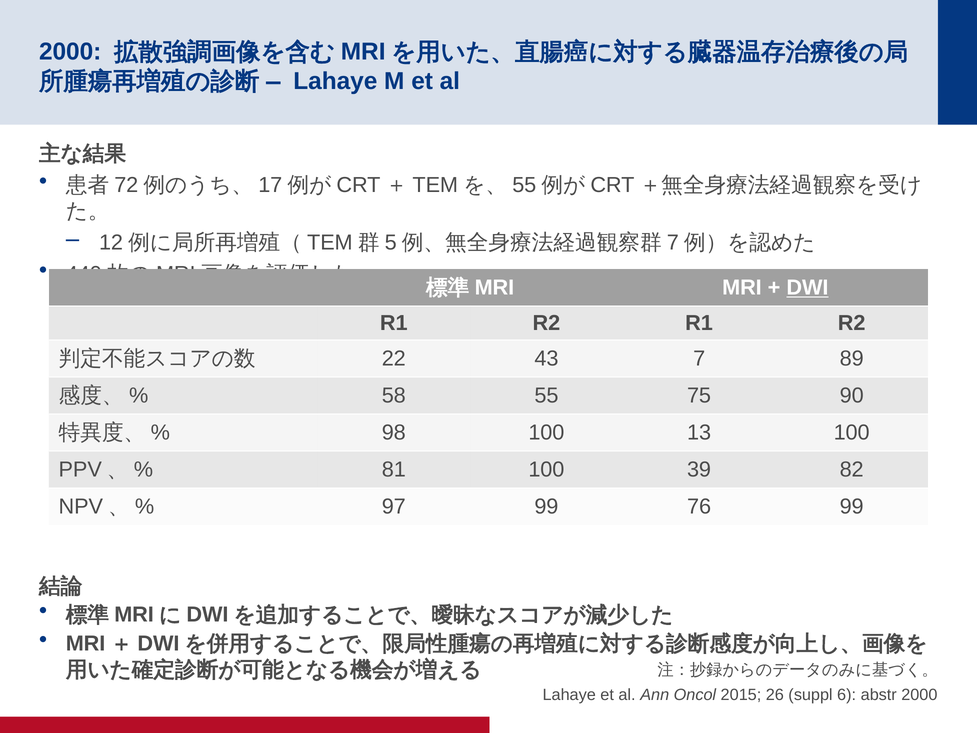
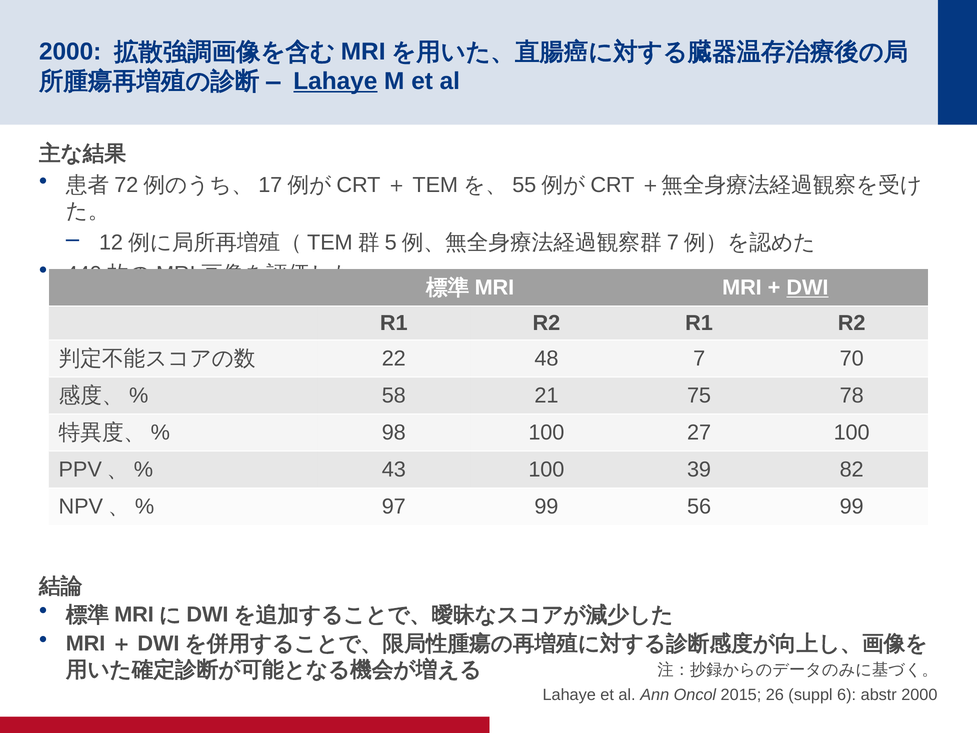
Lahaye at (335, 81) underline: none -> present
43: 43 -> 48
89: 89 -> 70
55: 55 -> 21
90: 90 -> 78
13: 13 -> 27
81: 81 -> 43
76: 76 -> 56
